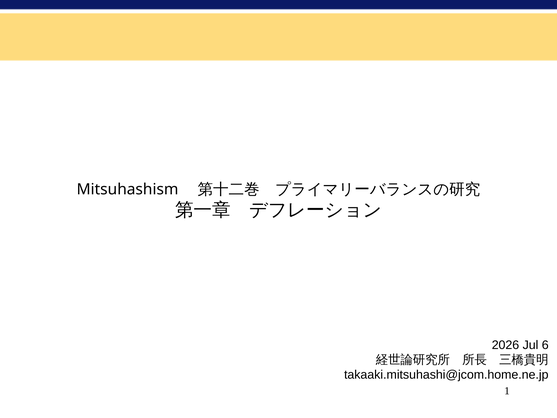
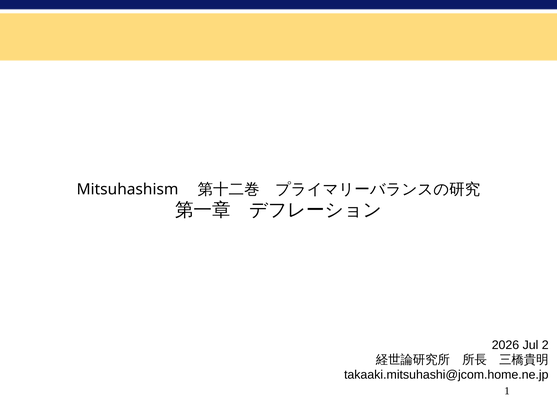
6: 6 -> 2
